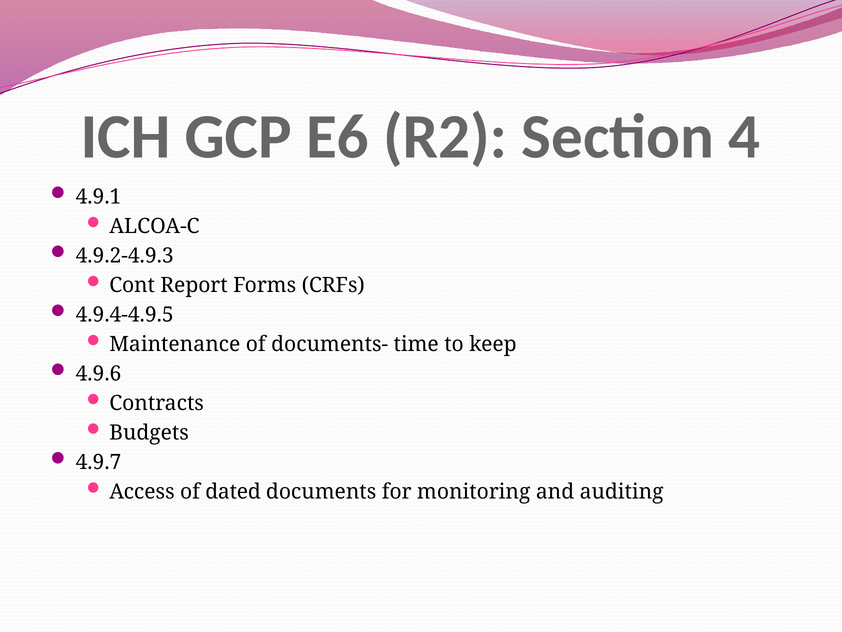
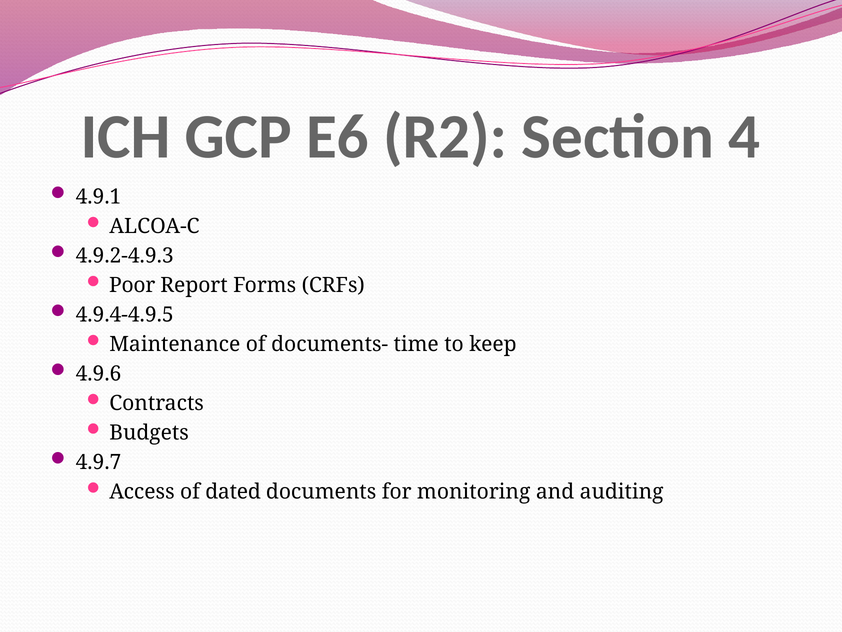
Cont: Cont -> Poor
